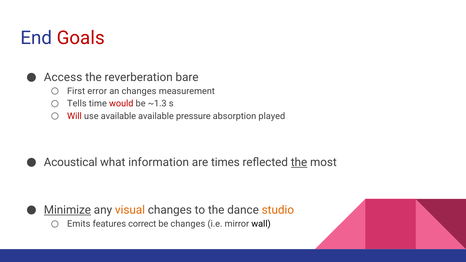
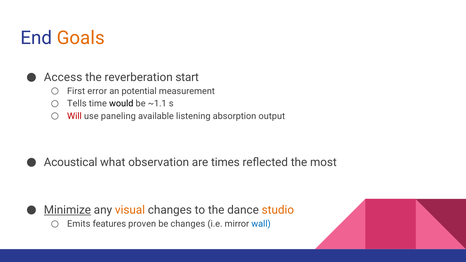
Goals colour: red -> orange
bare: bare -> start
an changes: changes -> potential
would colour: red -> black
~1.3: ~1.3 -> ~1.1
use available: available -> paneling
pressure: pressure -> listening
played: played -> output
information: information -> observation
the at (299, 162) underline: present -> none
correct: correct -> proven
wall colour: black -> blue
